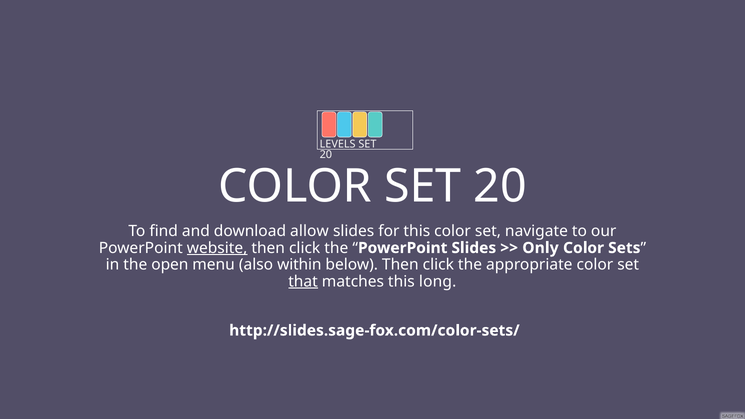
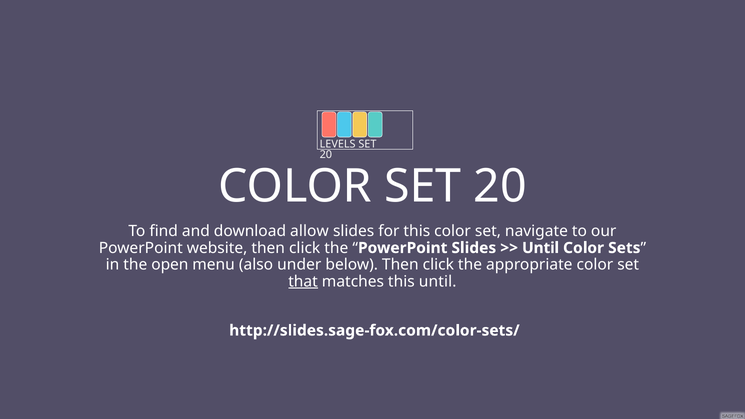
website underline: present -> none
Only at (540, 248): Only -> Until
within: within -> under
this long: long -> until
